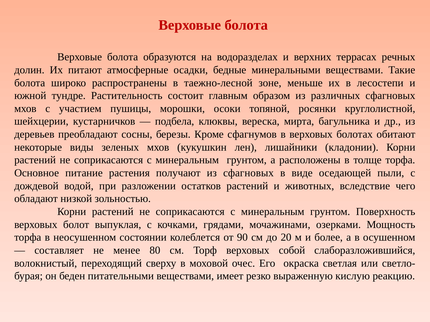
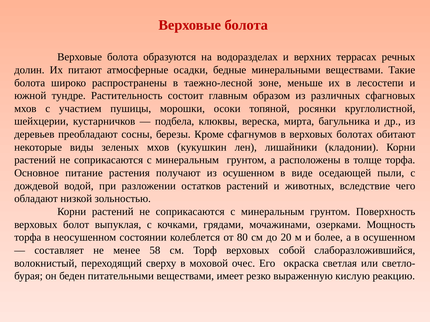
из сфагновых: сфагновых -> осушенном
90: 90 -> 80
80: 80 -> 58
